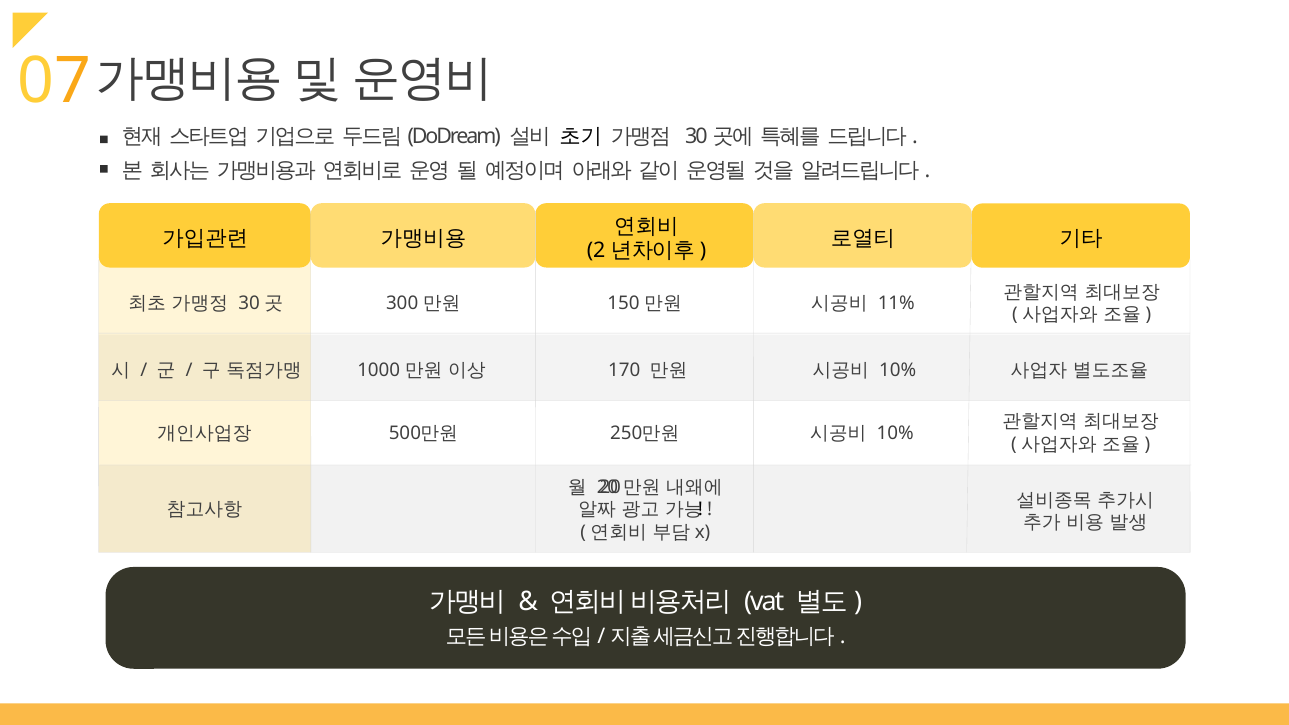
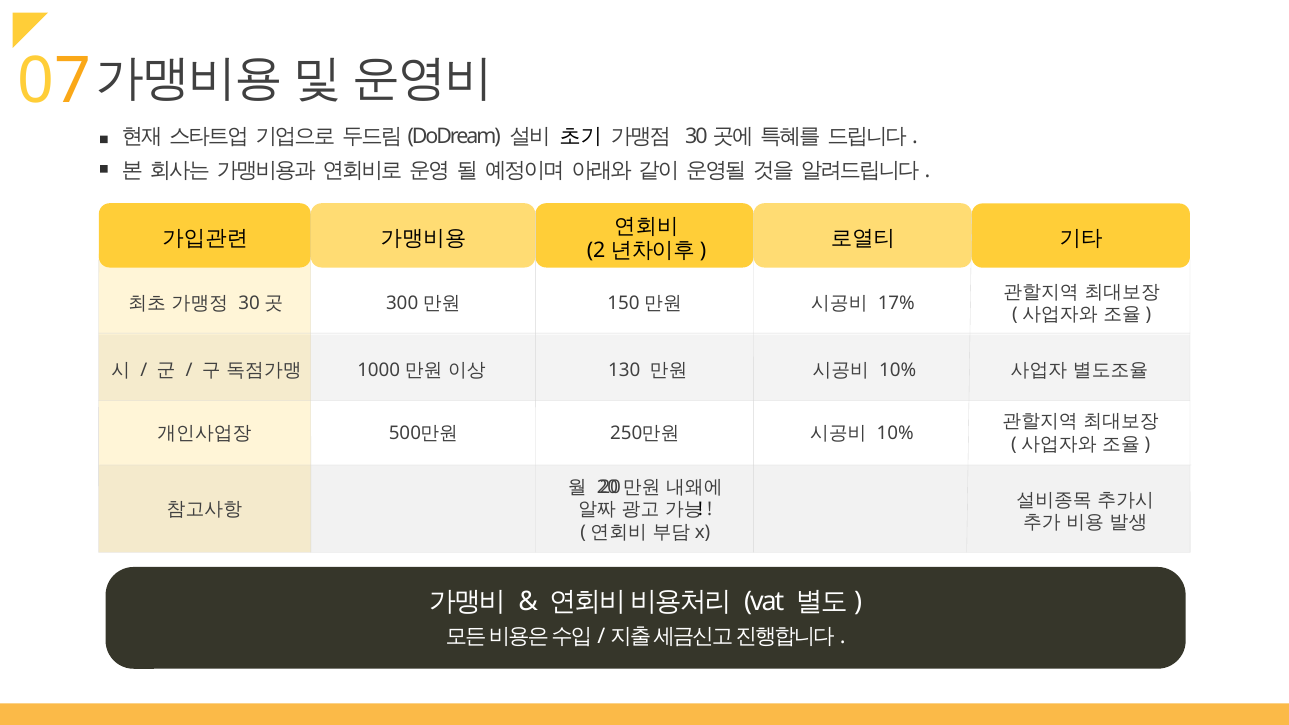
11%: 11% -> 17%
170: 170 -> 130
